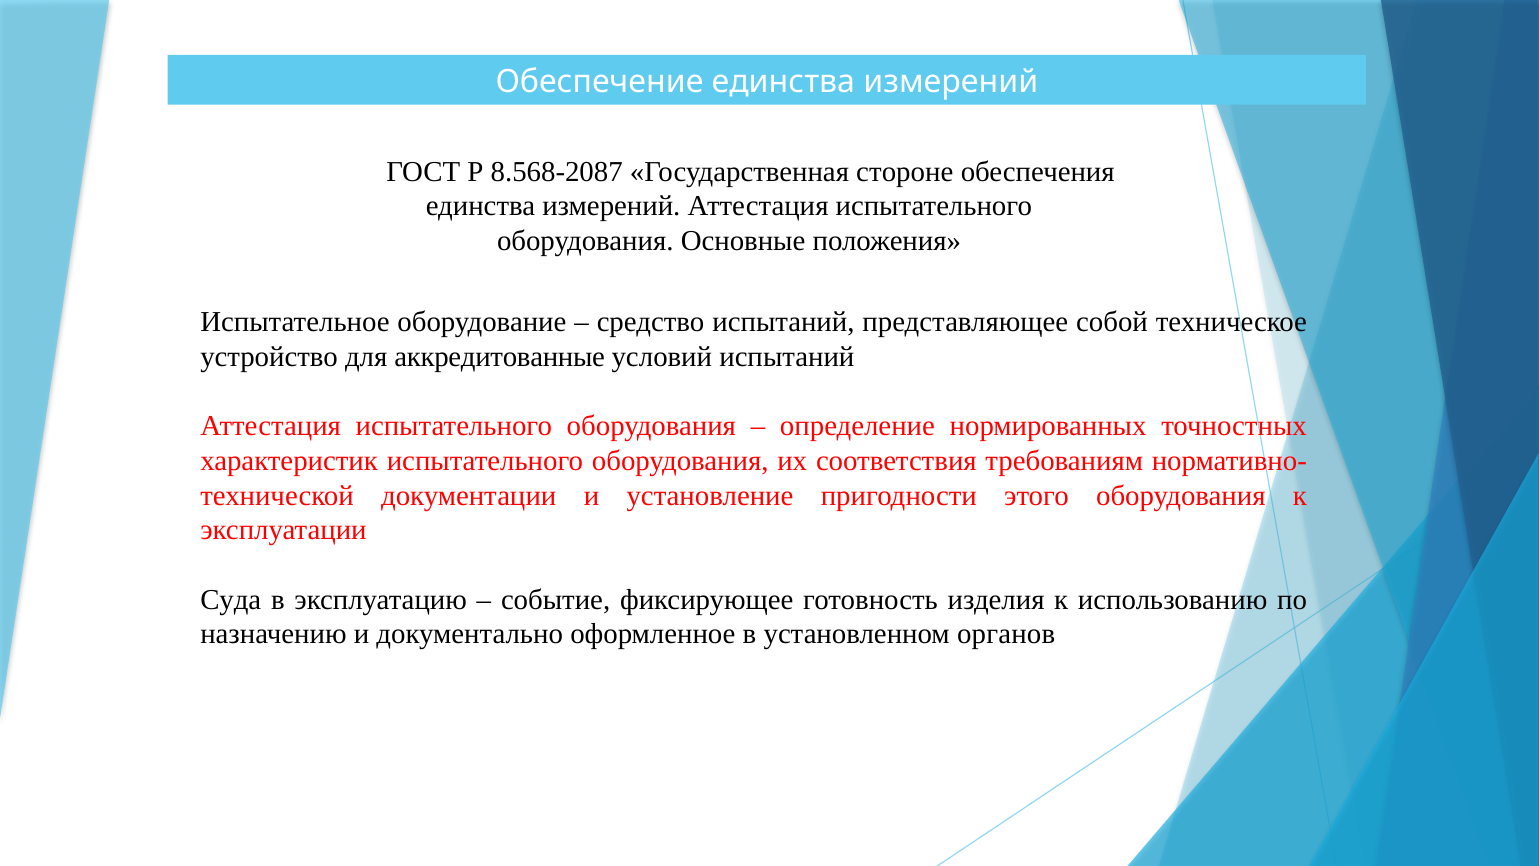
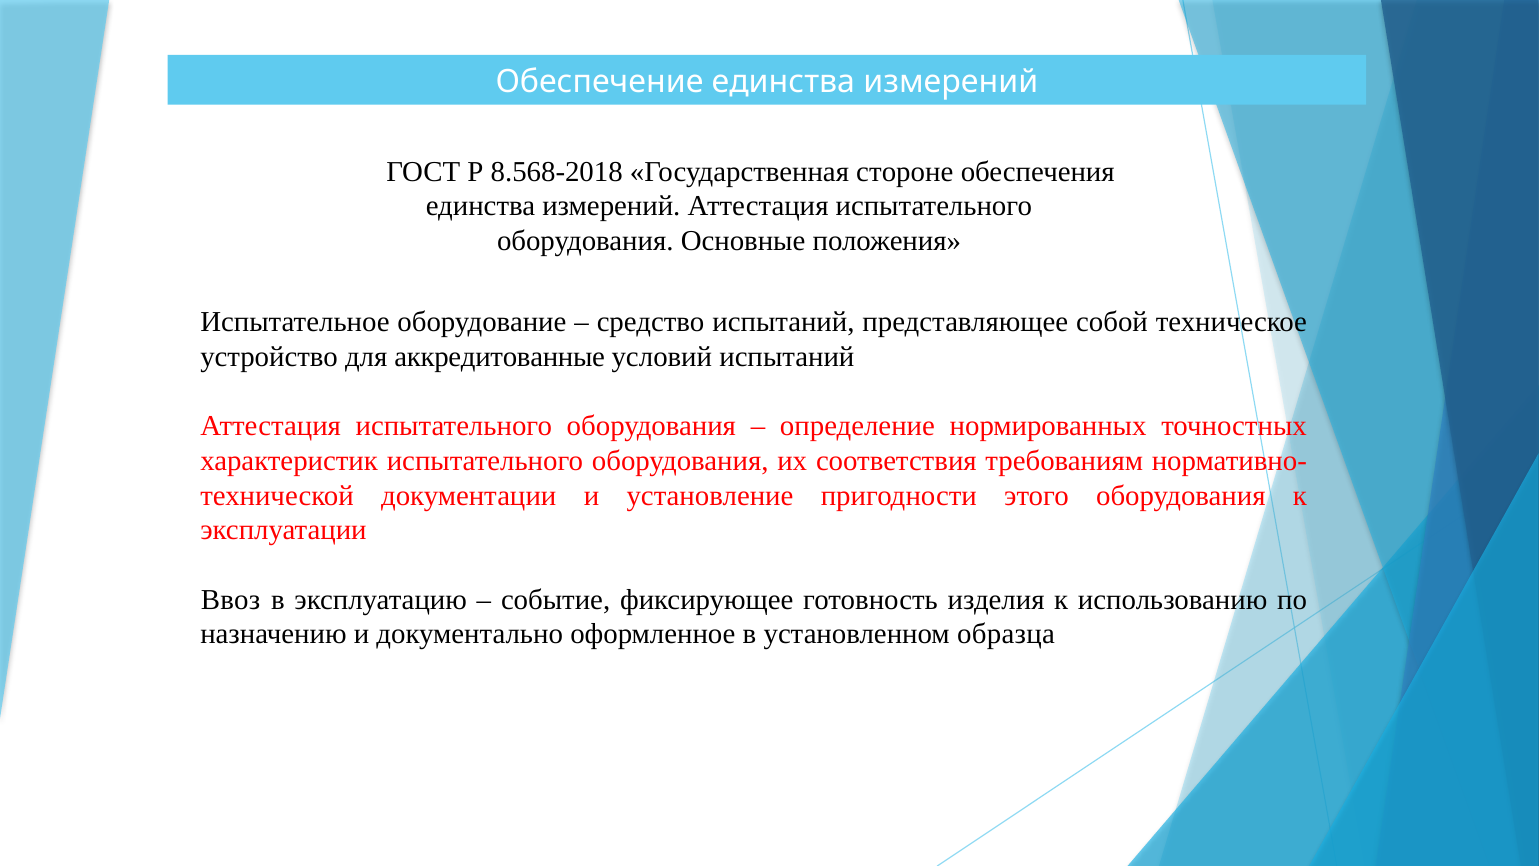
8.568-2087: 8.568-2087 -> 8.568-2018
Суда: Суда -> Ввоз
органов: органов -> образца
